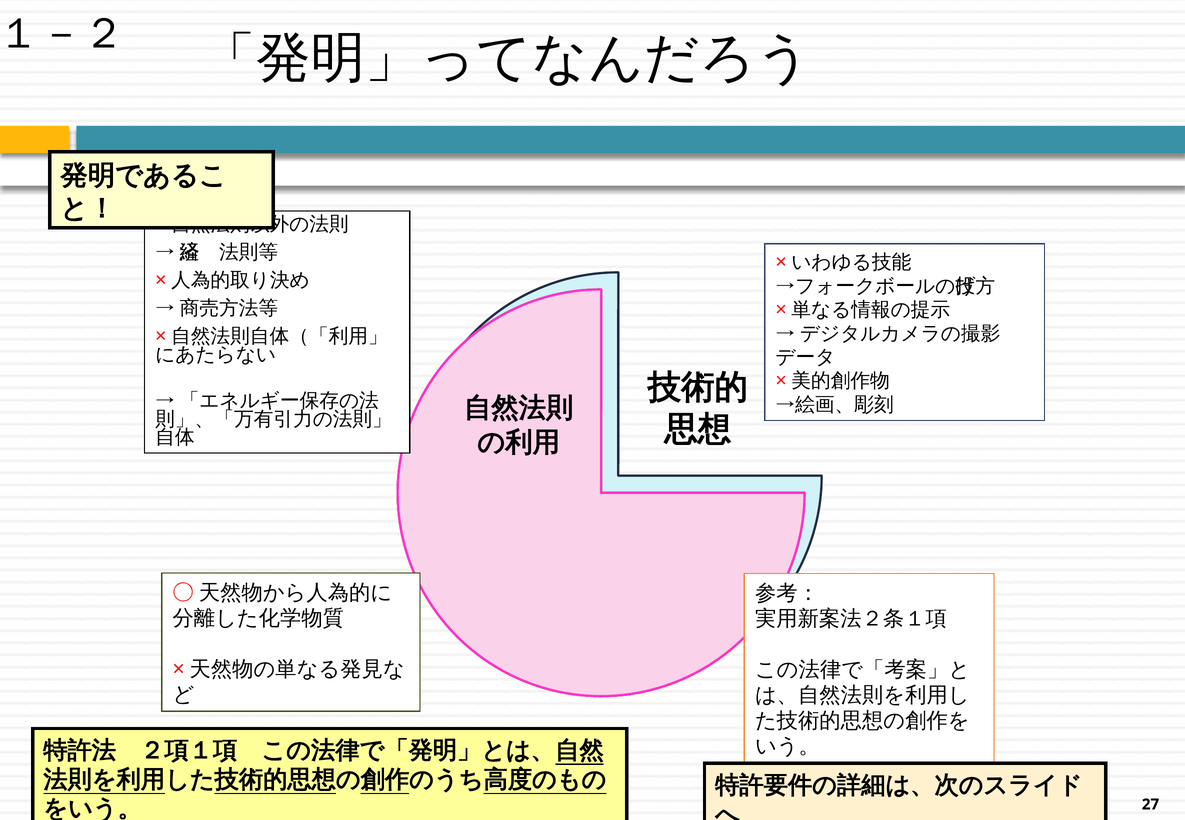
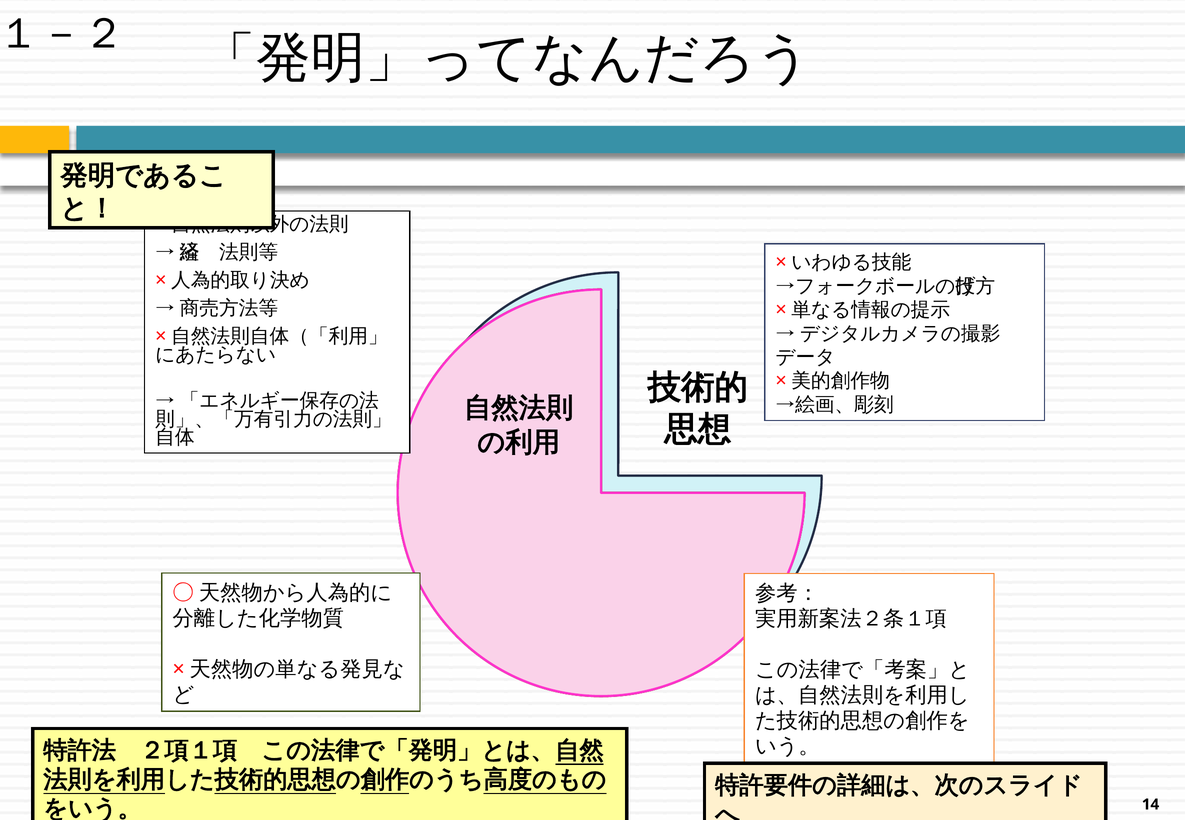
27: 27 -> 14
